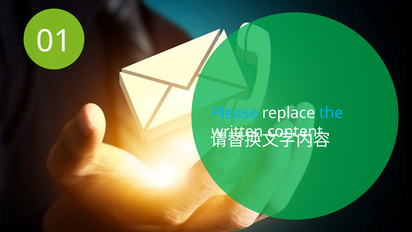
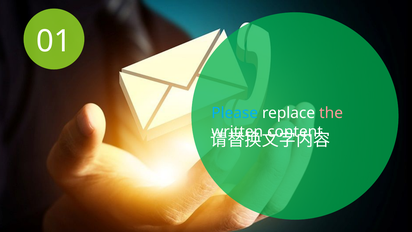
the colour: light blue -> pink
